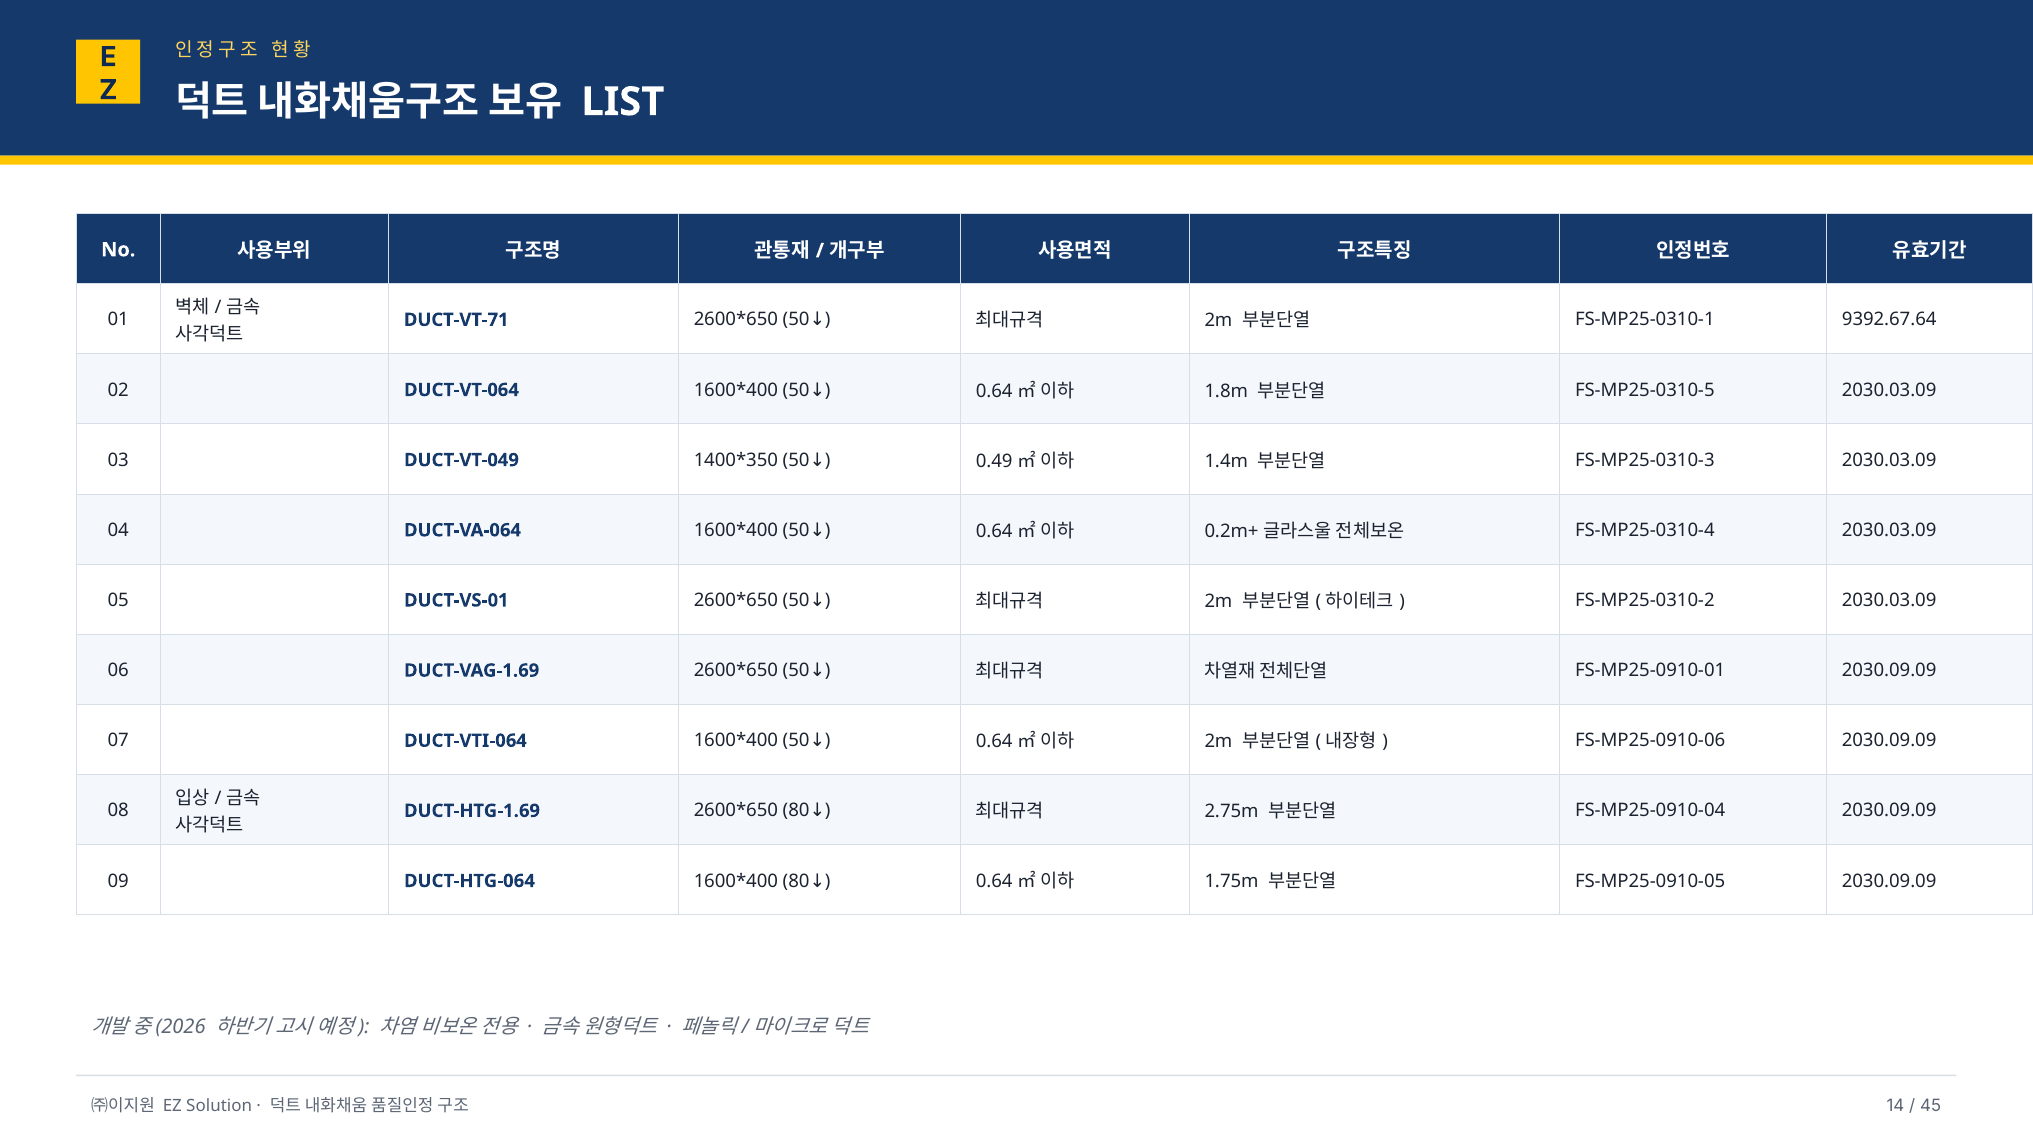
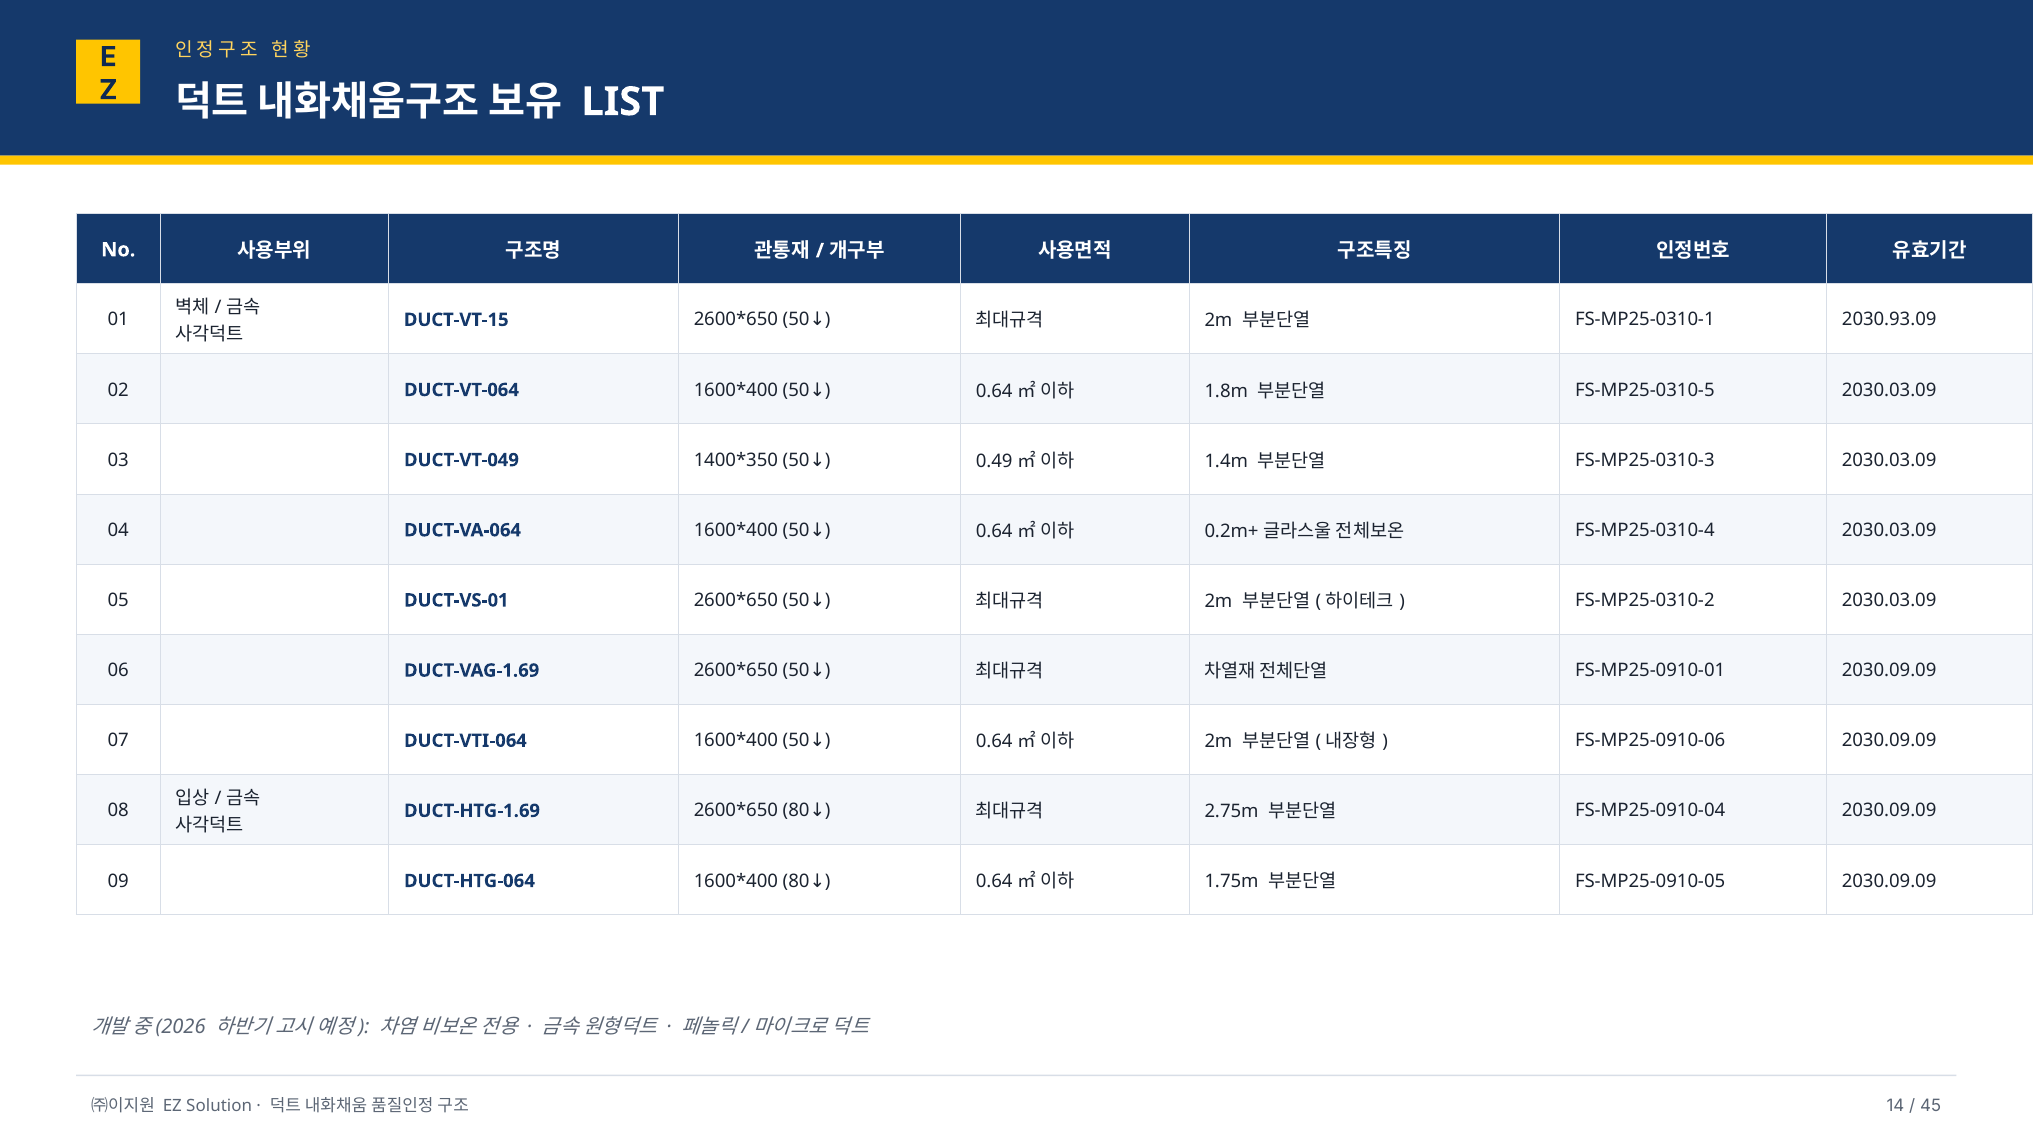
9392.67.64: 9392.67.64 -> 2030.93.09
DUCT-VT-71: DUCT-VT-71 -> DUCT-VT-15
